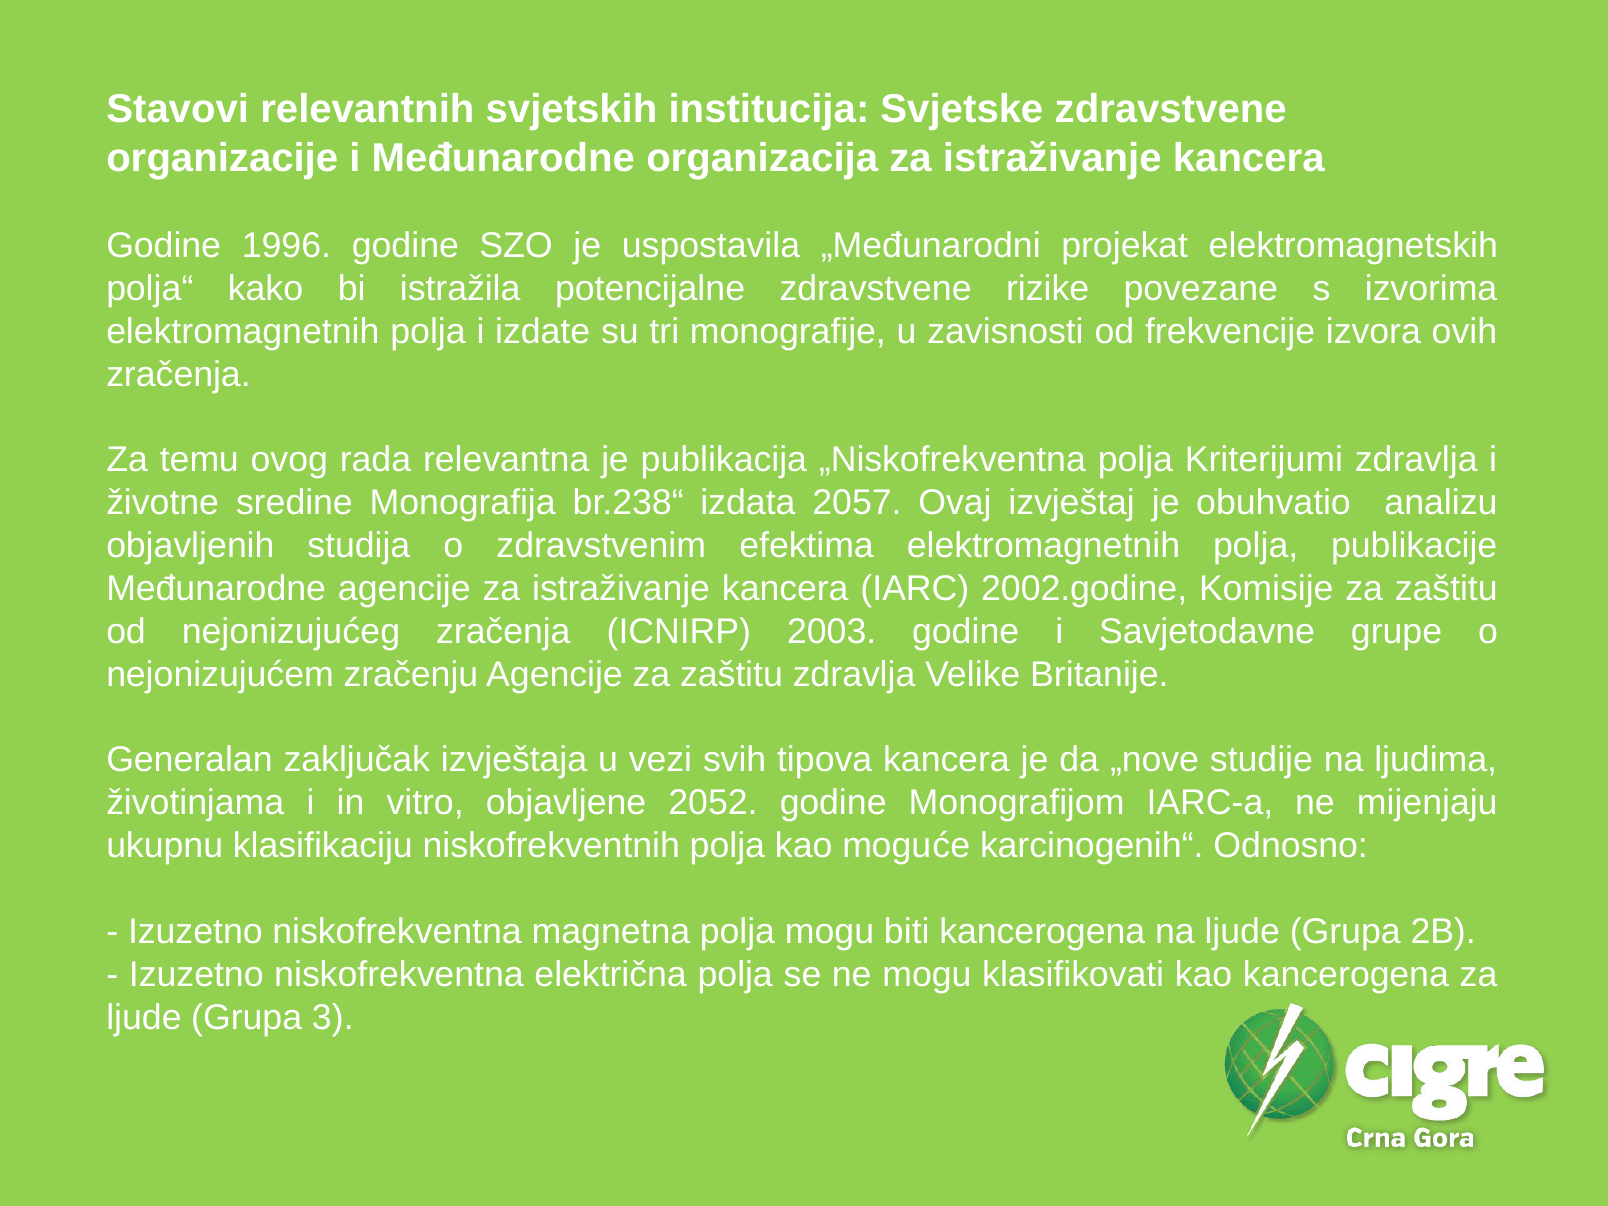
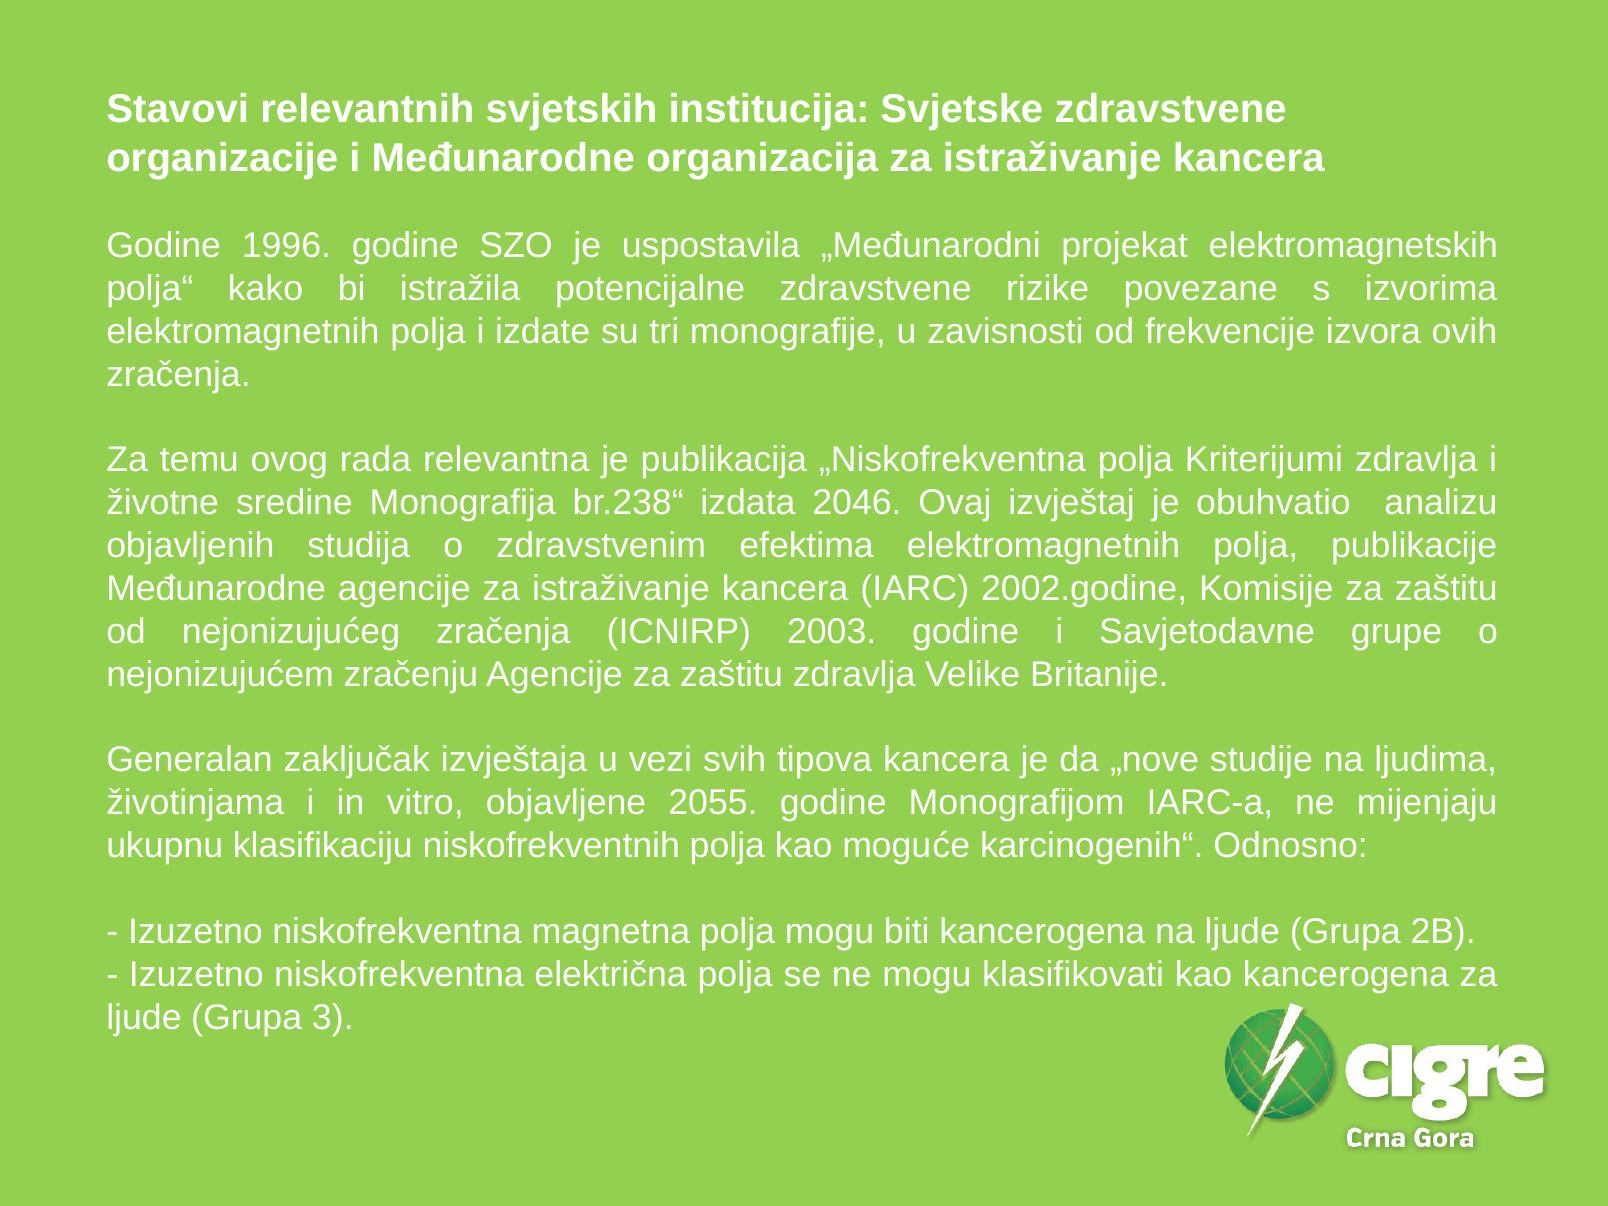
2057: 2057 -> 2046
2052: 2052 -> 2055
